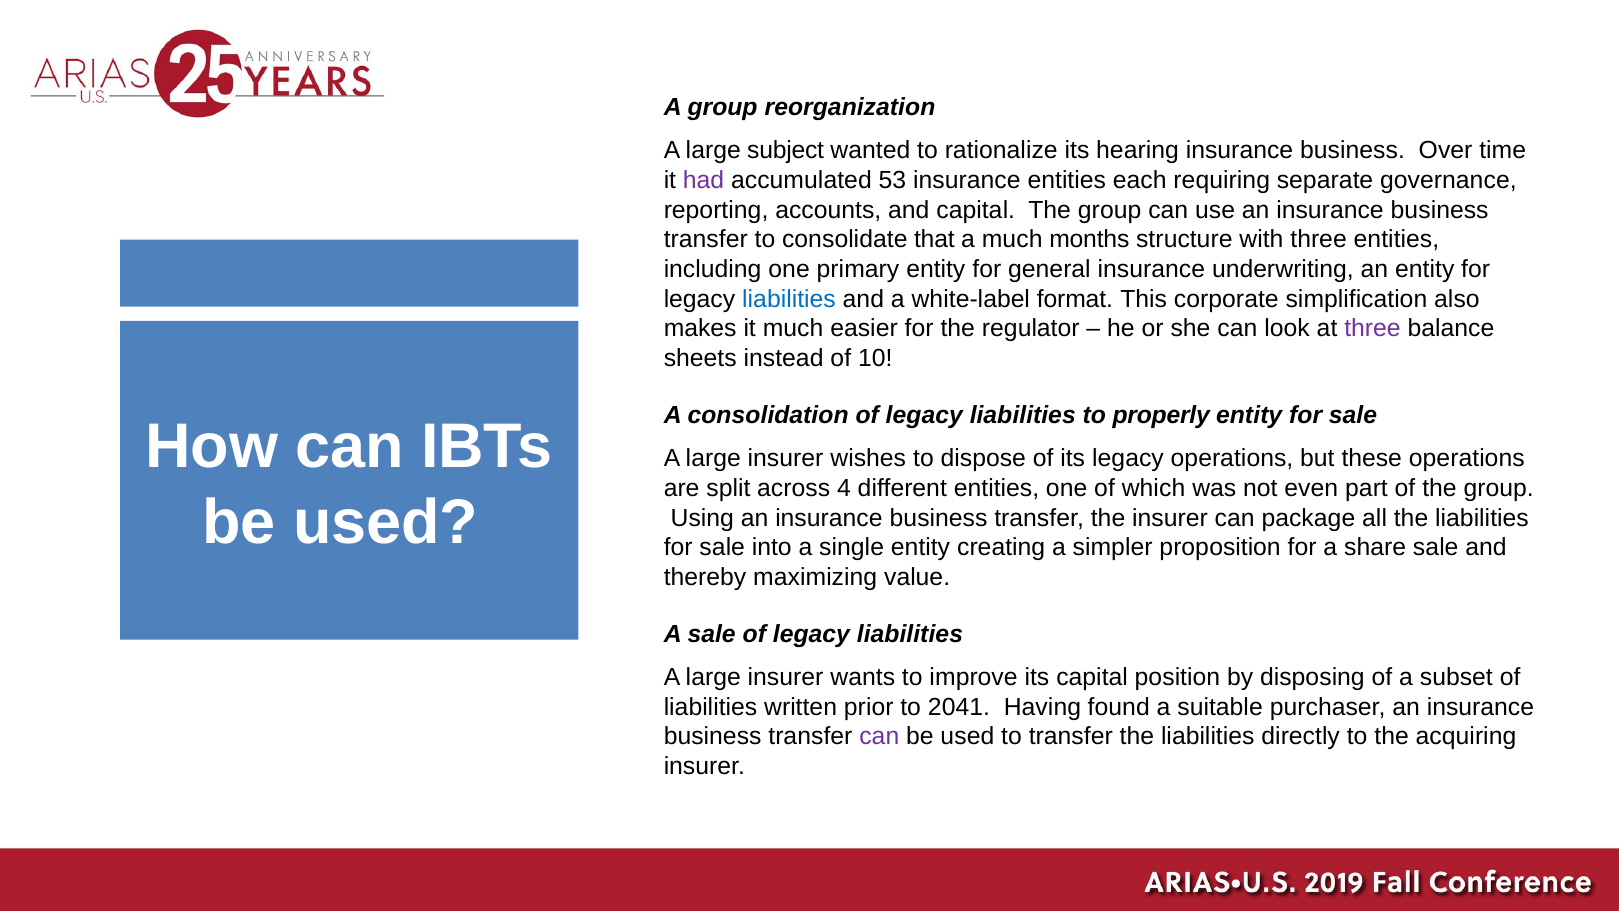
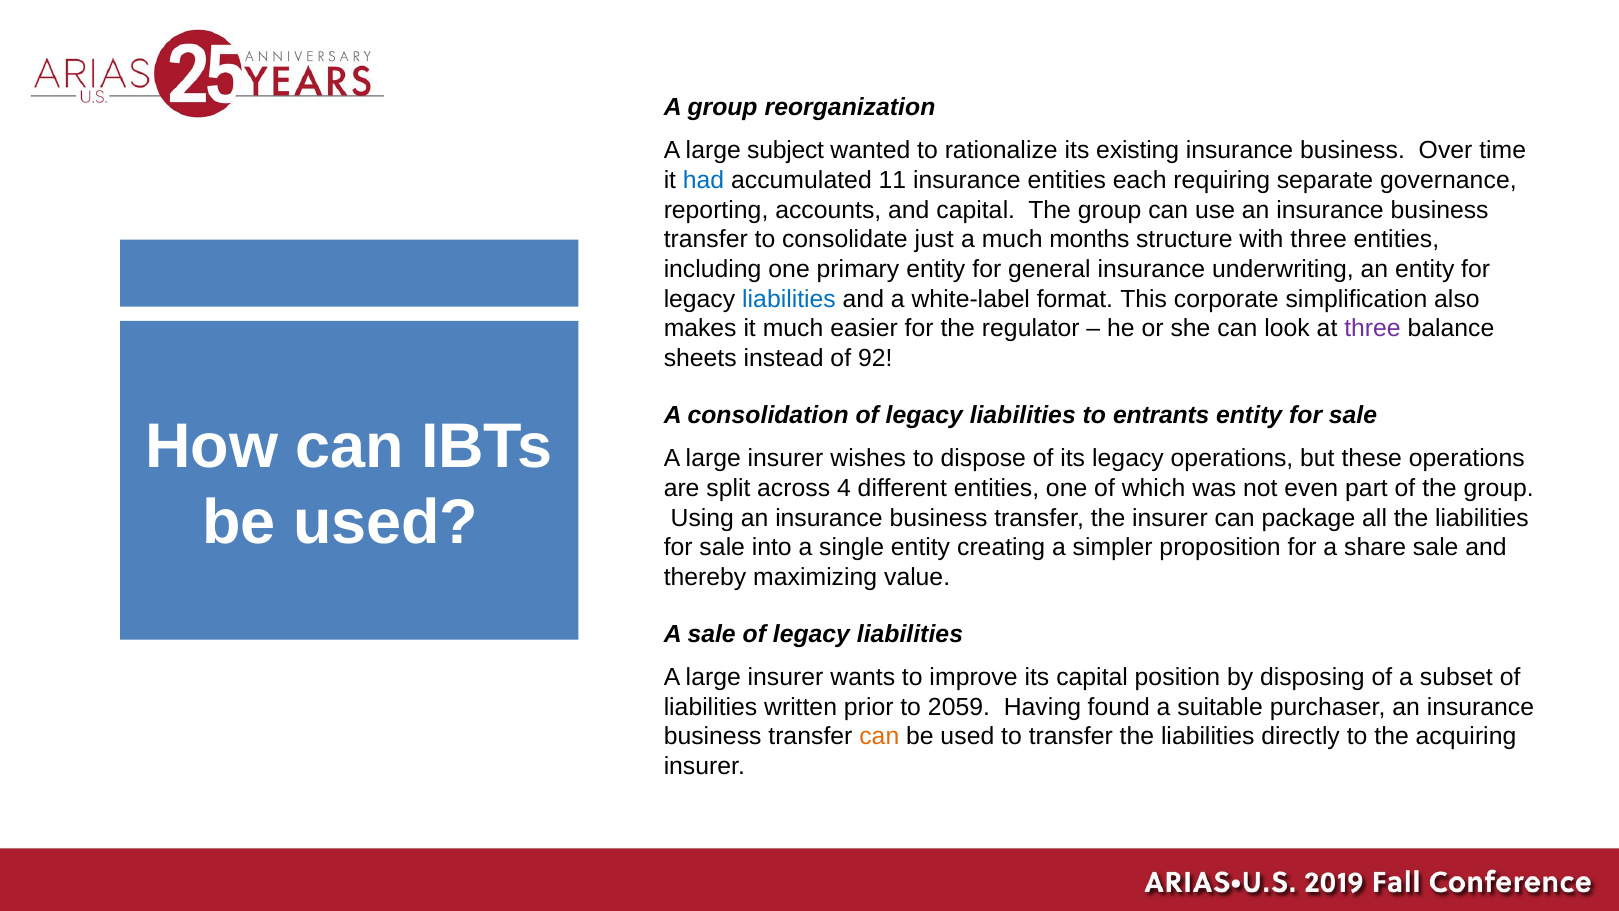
hearing: hearing -> existing
had colour: purple -> blue
53: 53 -> 11
that: that -> just
10: 10 -> 92
properly: properly -> entrants
2041: 2041 -> 2059
can at (879, 737) colour: purple -> orange
